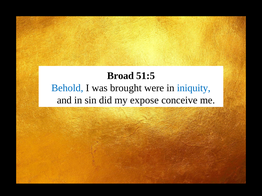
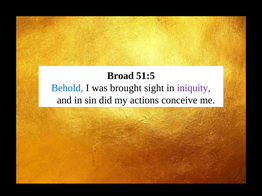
were: were -> sight
iniquity colour: blue -> purple
expose: expose -> actions
